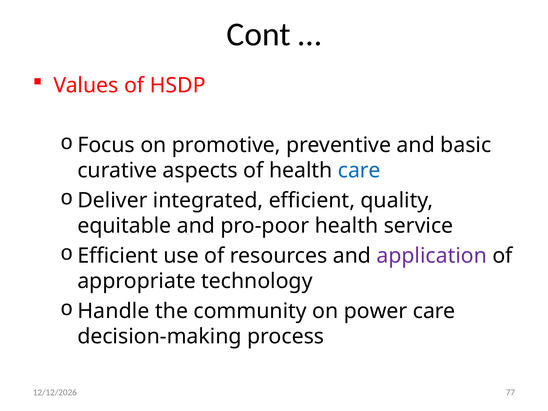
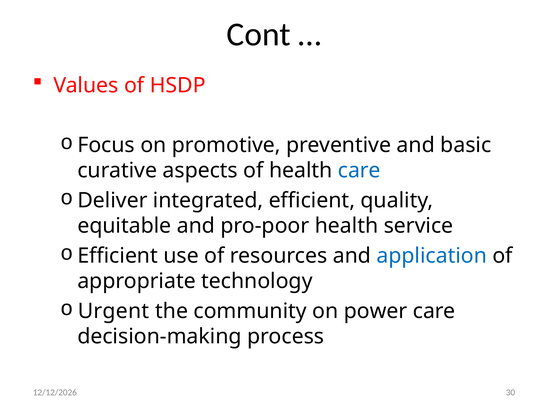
application colour: purple -> blue
Handle: Handle -> Urgent
77: 77 -> 30
